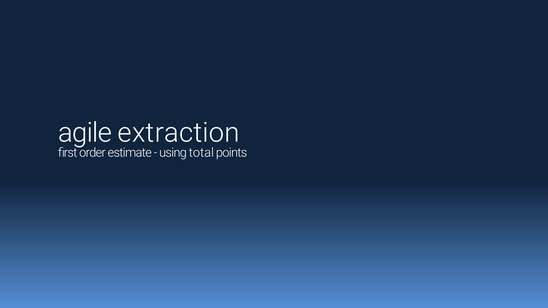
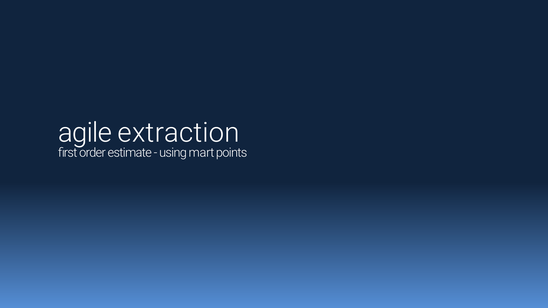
total: total -> mart
